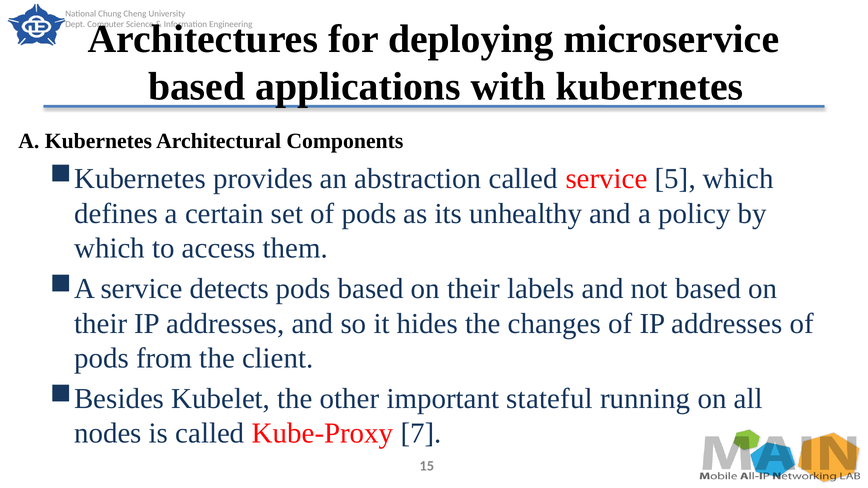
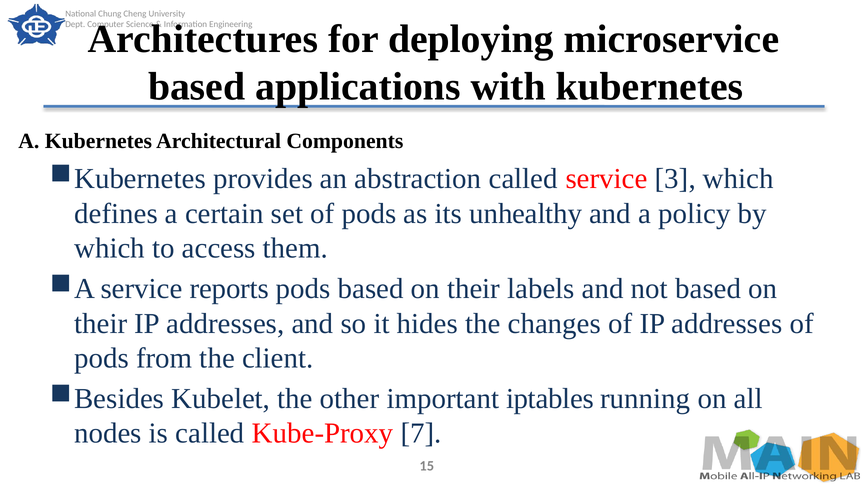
5: 5 -> 3
detects: detects -> reports
stateful: stateful -> iptables
